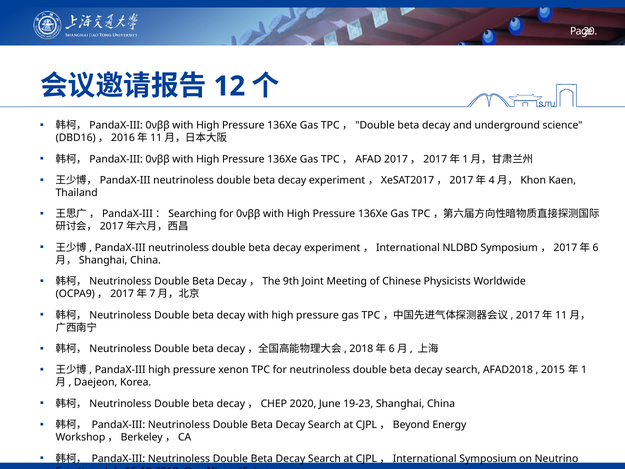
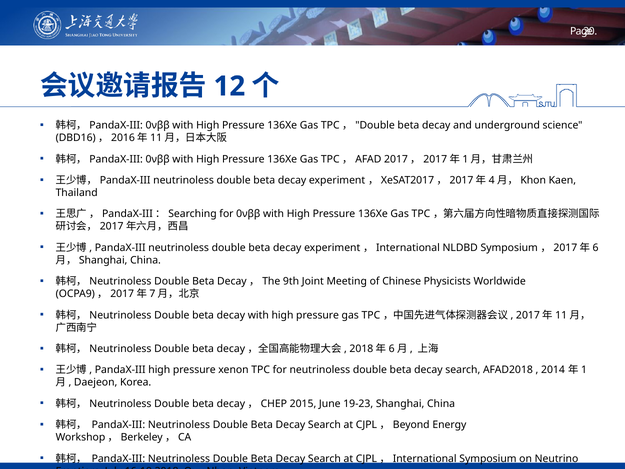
2015: 2015 -> 2014
2020: 2020 -> 2015
